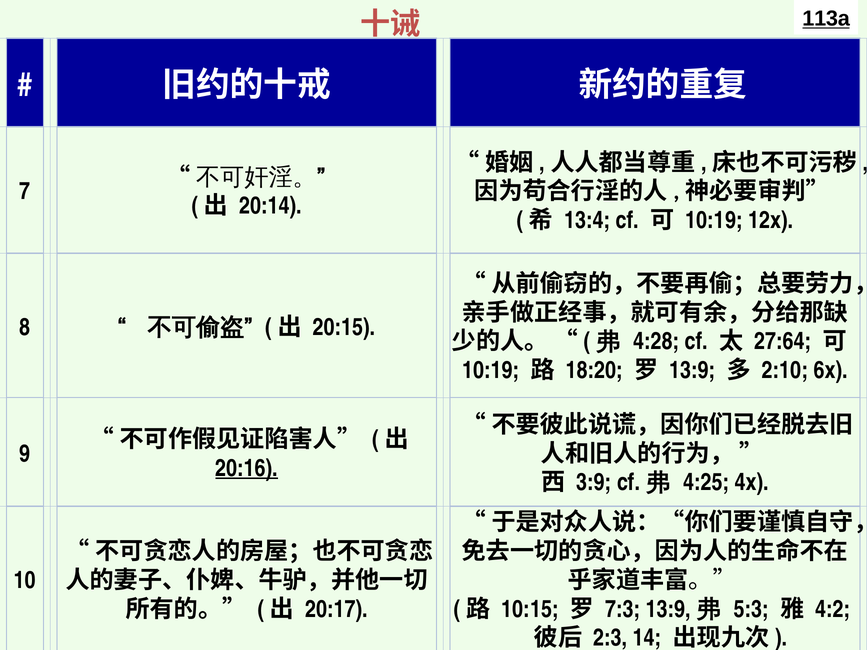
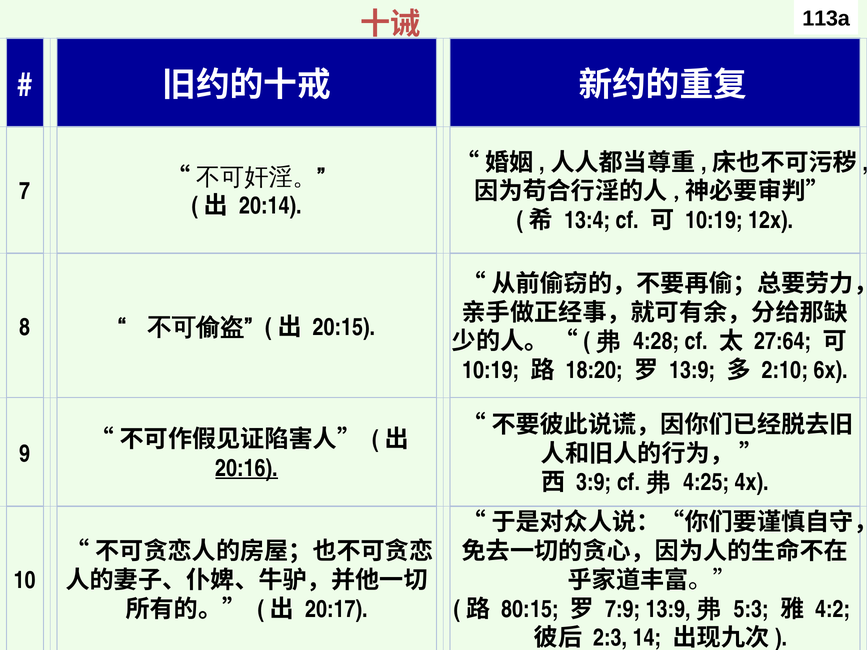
113a underline: present -> none
10:15: 10:15 -> 80:15
7:3: 7:3 -> 7:9
